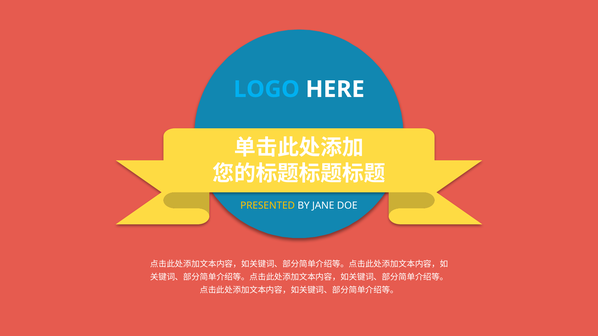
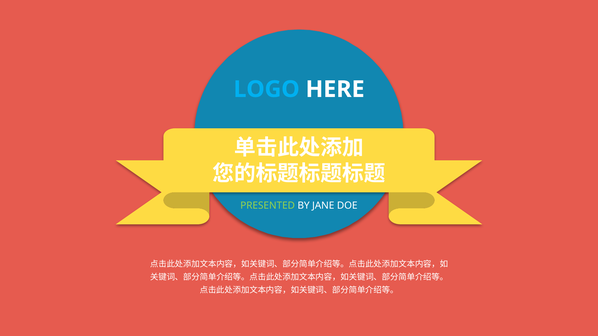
PRESENTED colour: yellow -> light green
